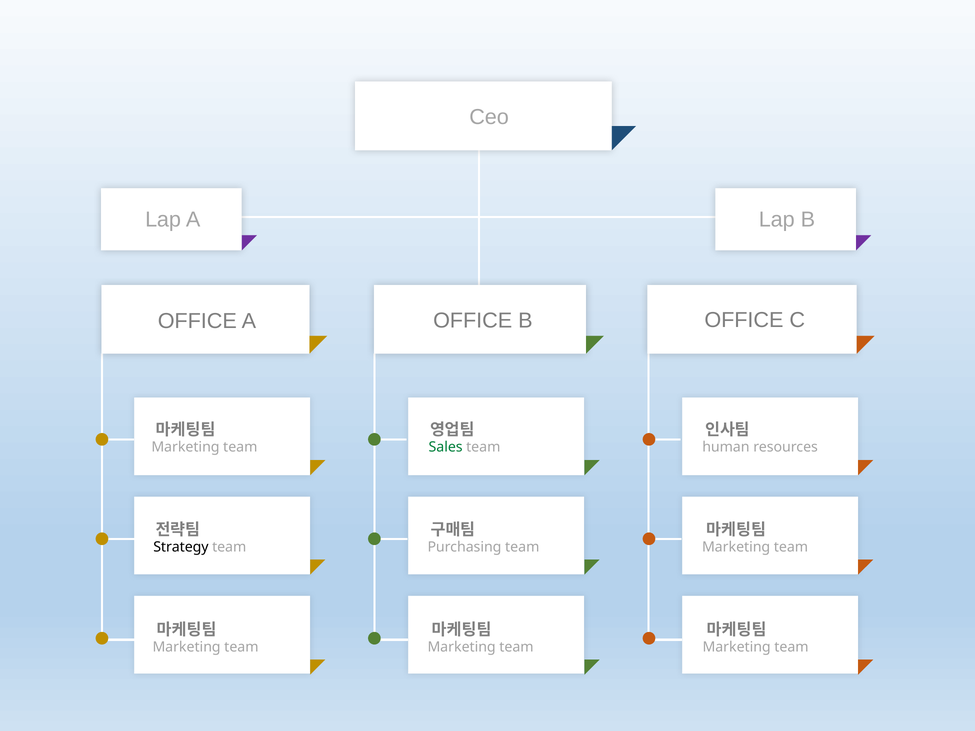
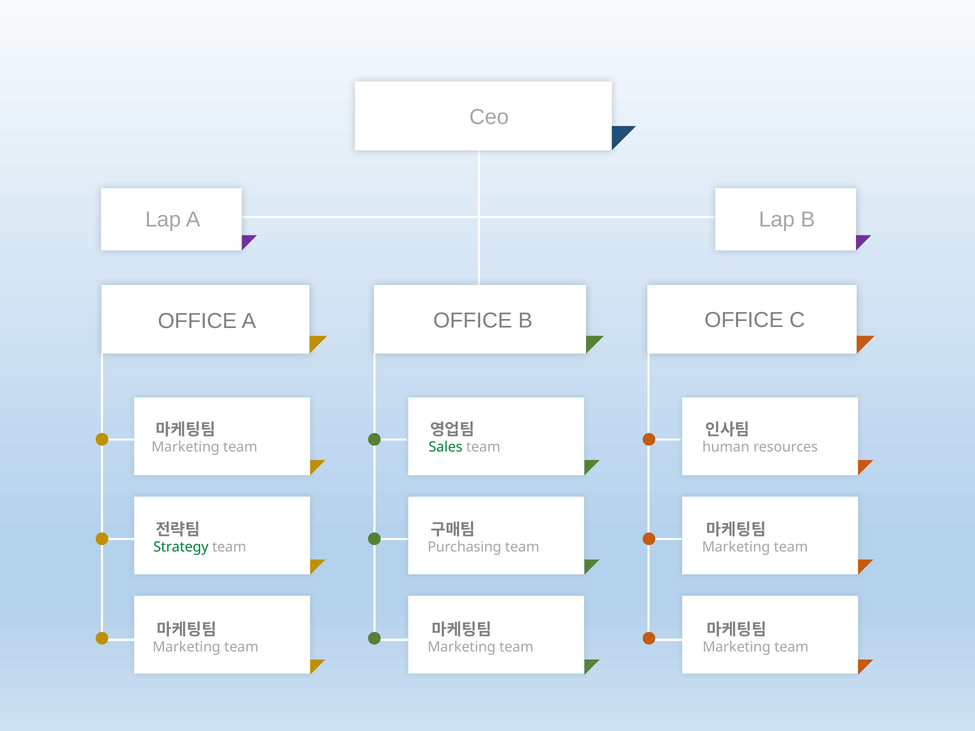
Strategy colour: black -> green
